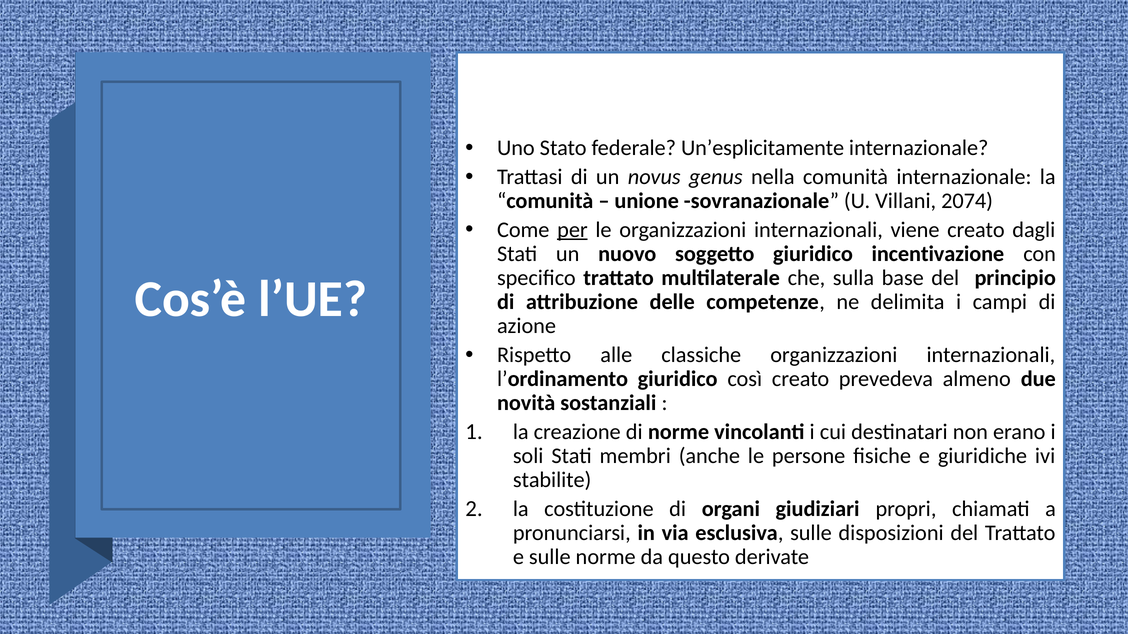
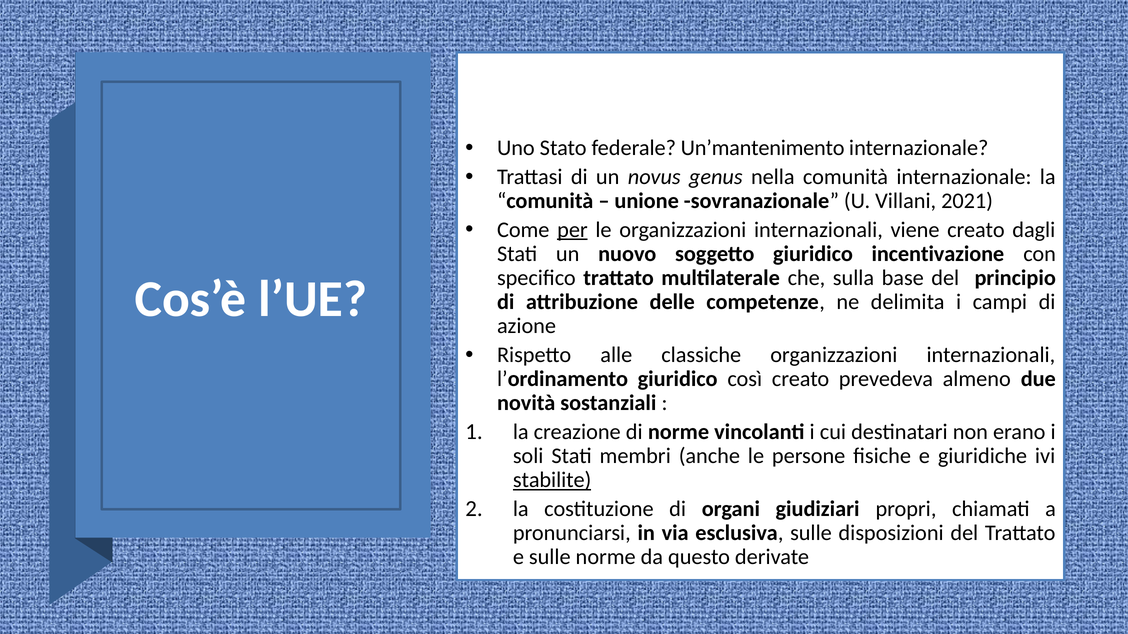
Un’esplicitamente: Un’esplicitamente -> Un’mantenimento
2074: 2074 -> 2021
stabilite underline: none -> present
